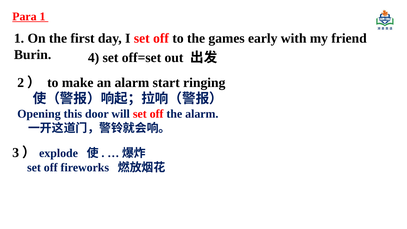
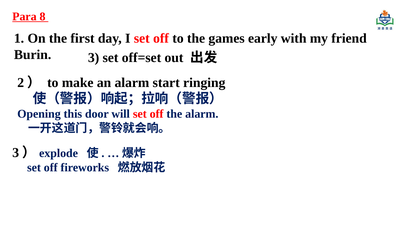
Para 1: 1 -> 8
Burin 4: 4 -> 3
